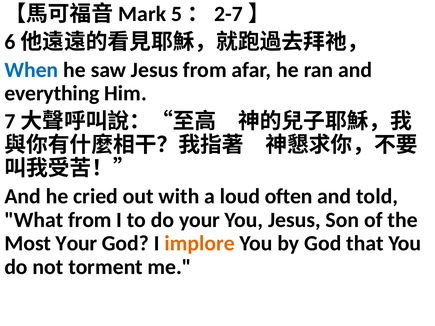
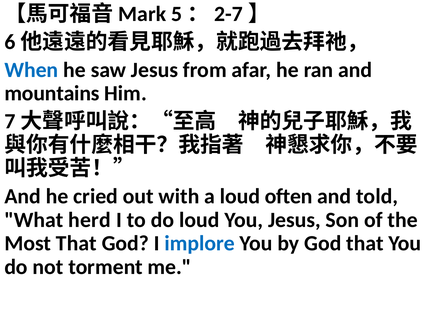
everything: everything -> mountains
What from: from -> herd
do your: your -> loud
Most Your: Your -> That
implore colour: orange -> blue
